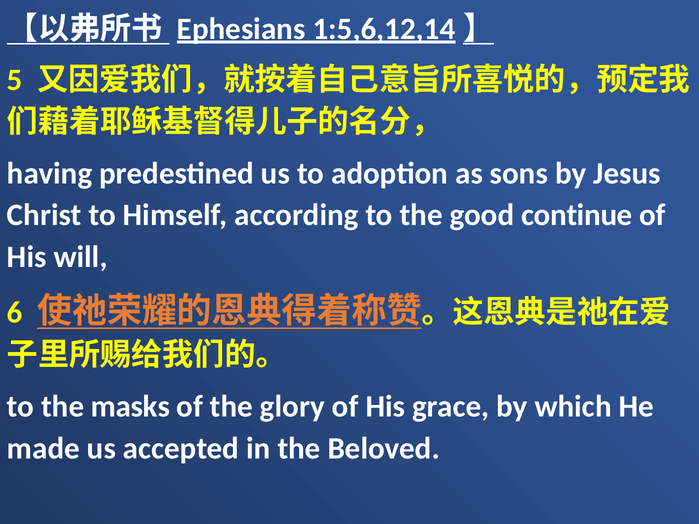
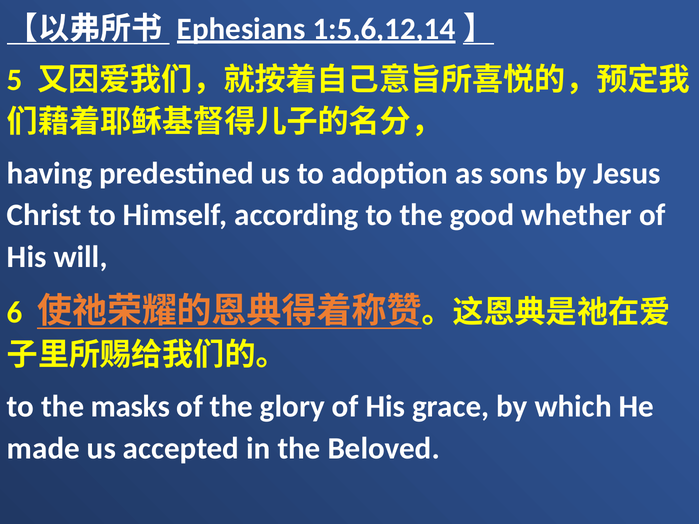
continue: continue -> whether
